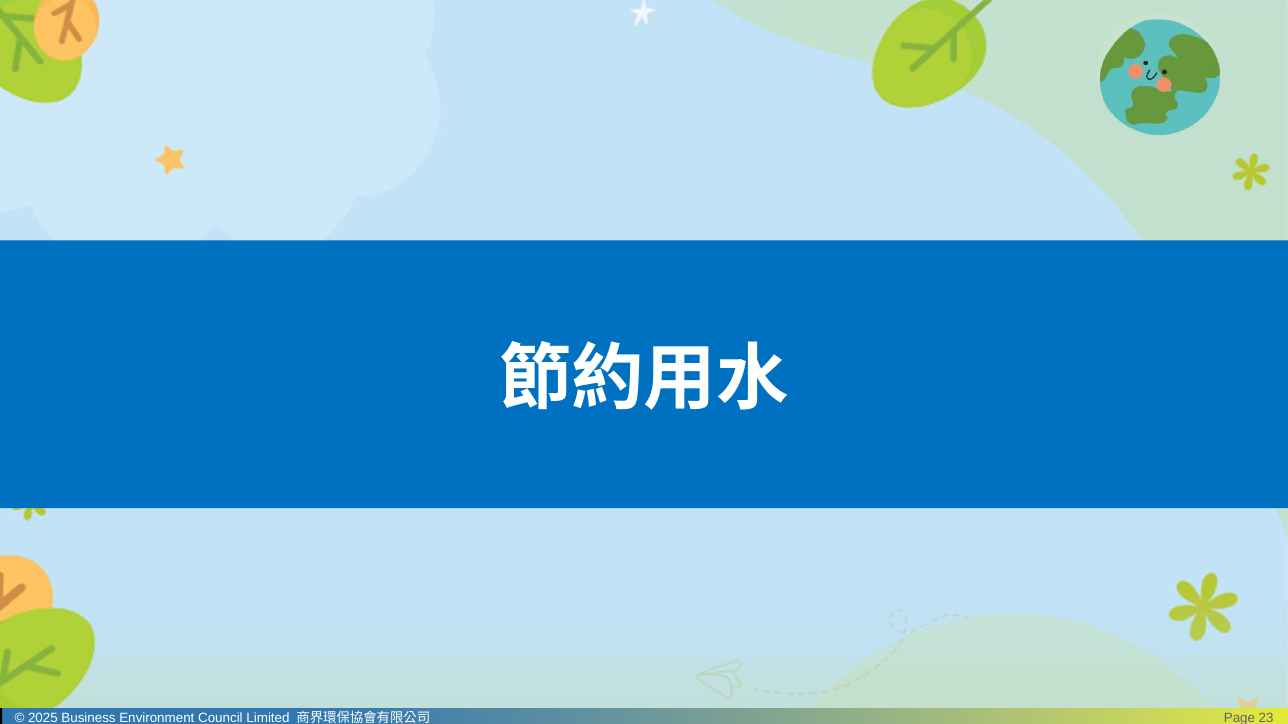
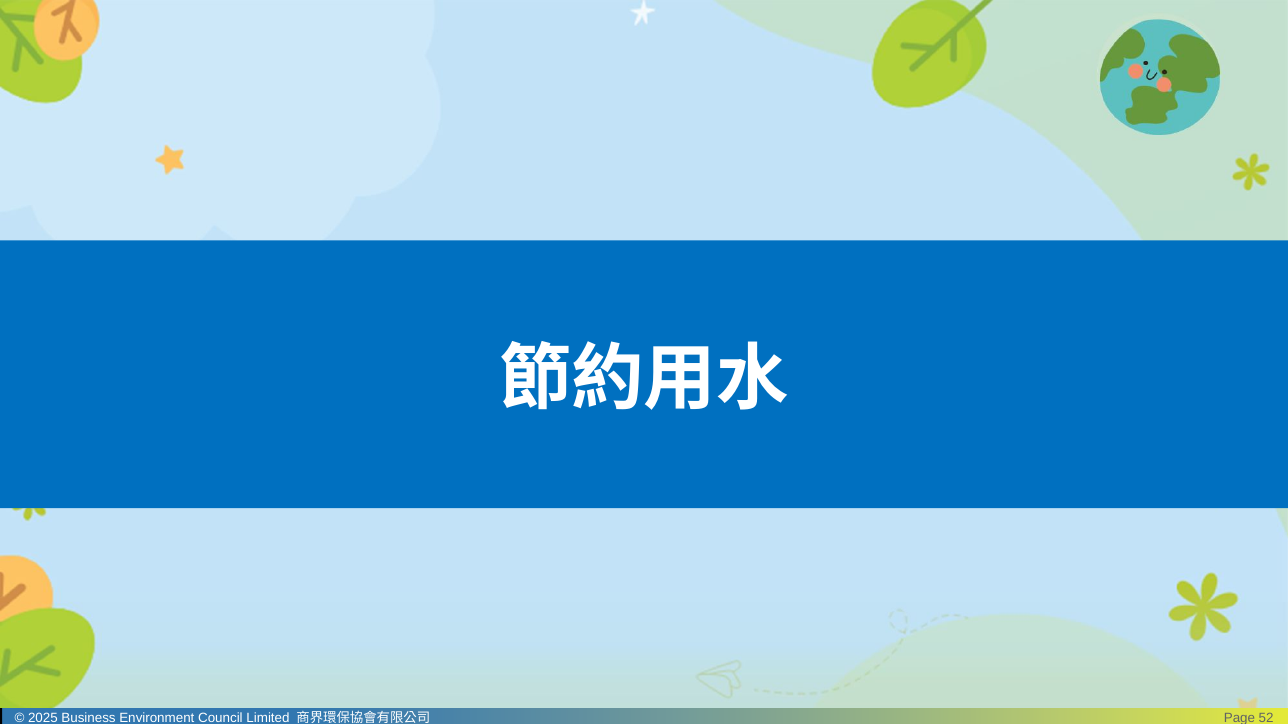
23: 23 -> 52
